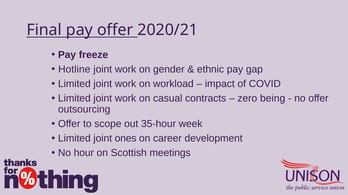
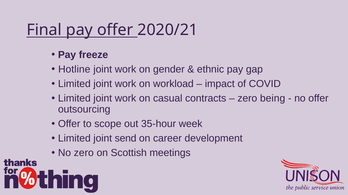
ones: ones -> send
No hour: hour -> zero
